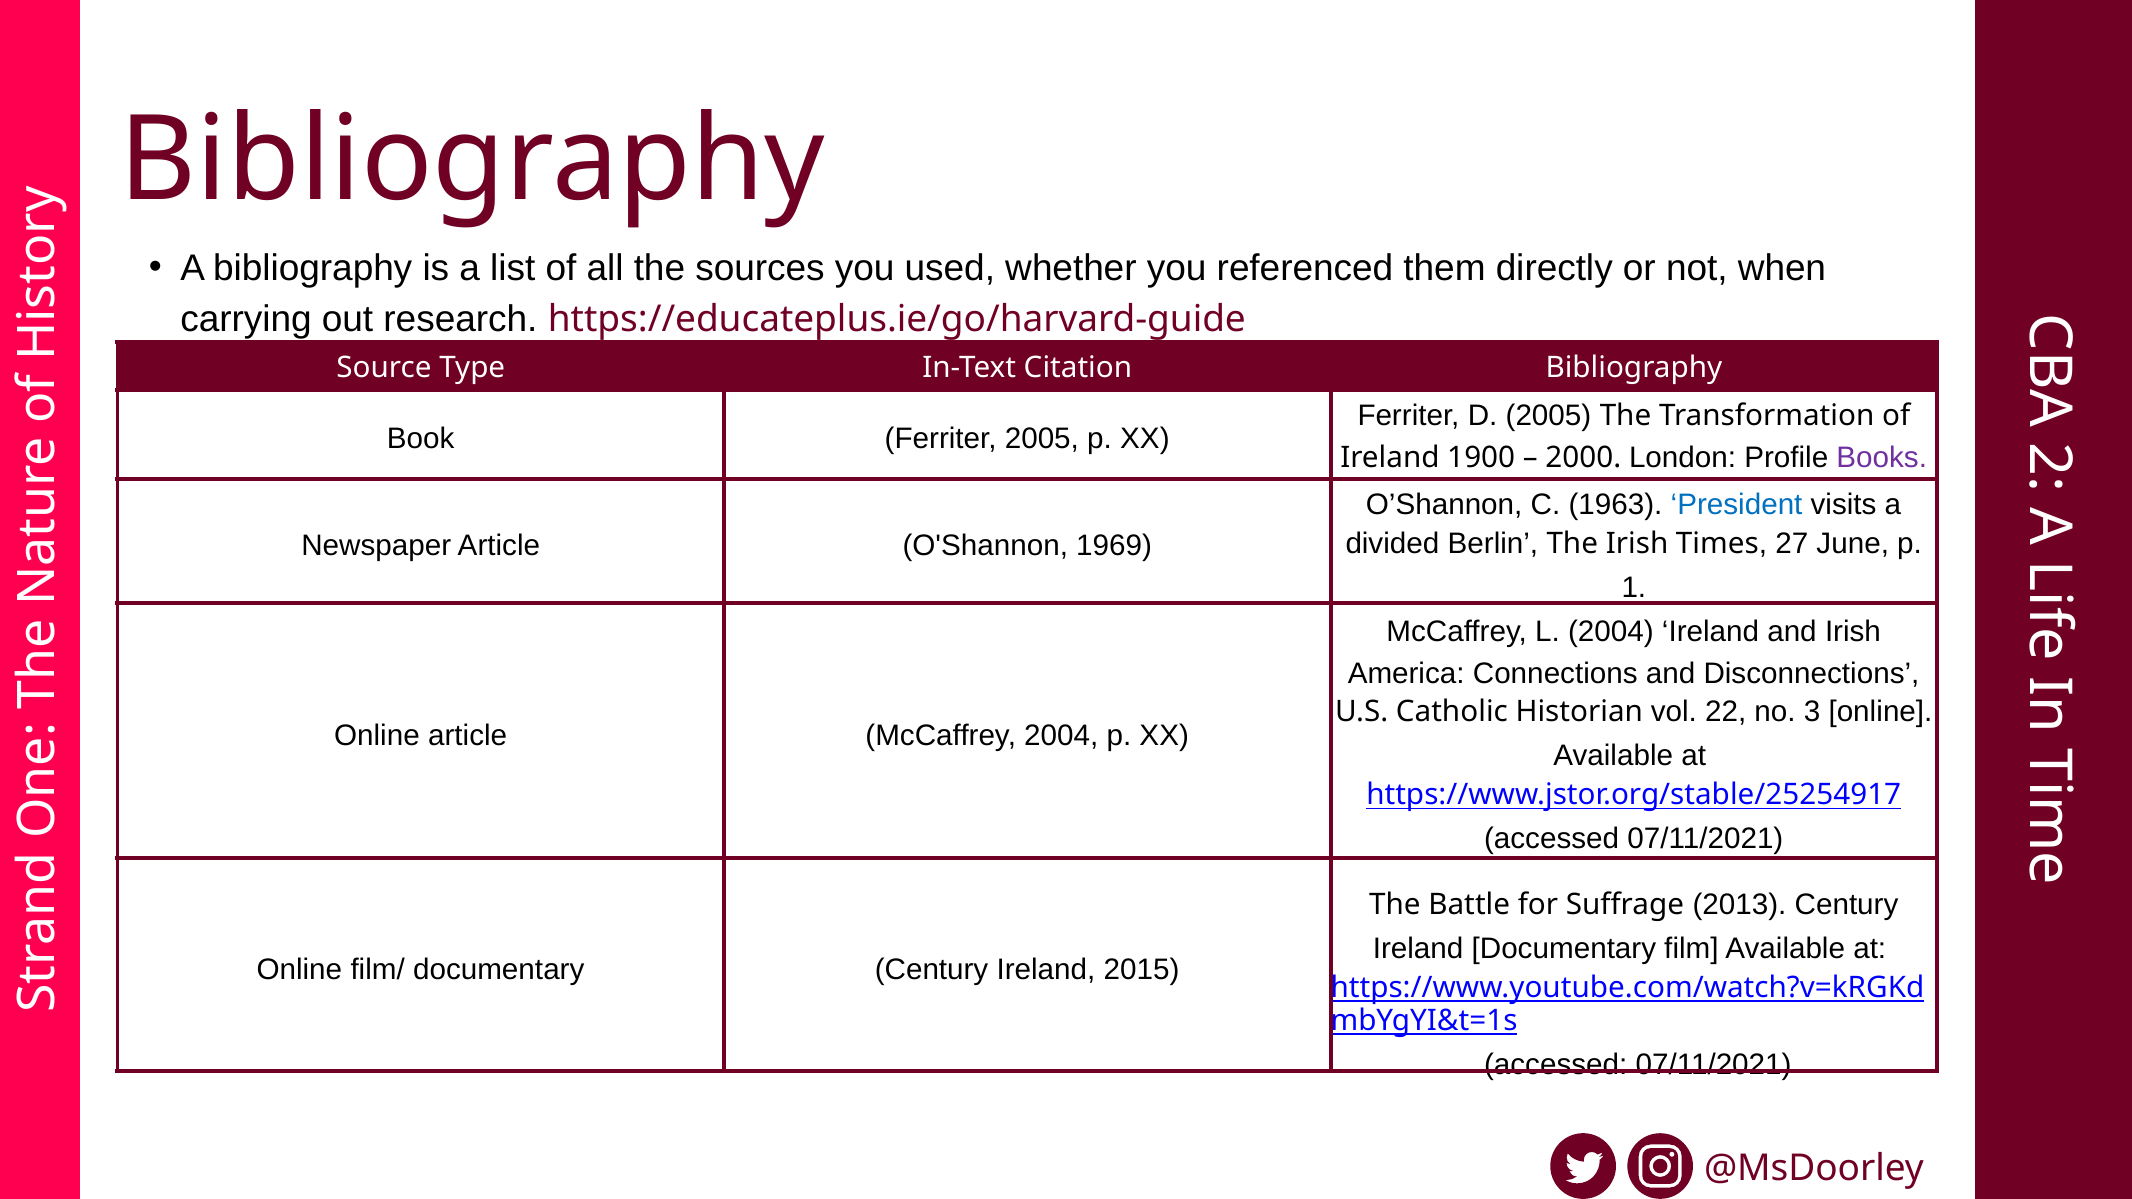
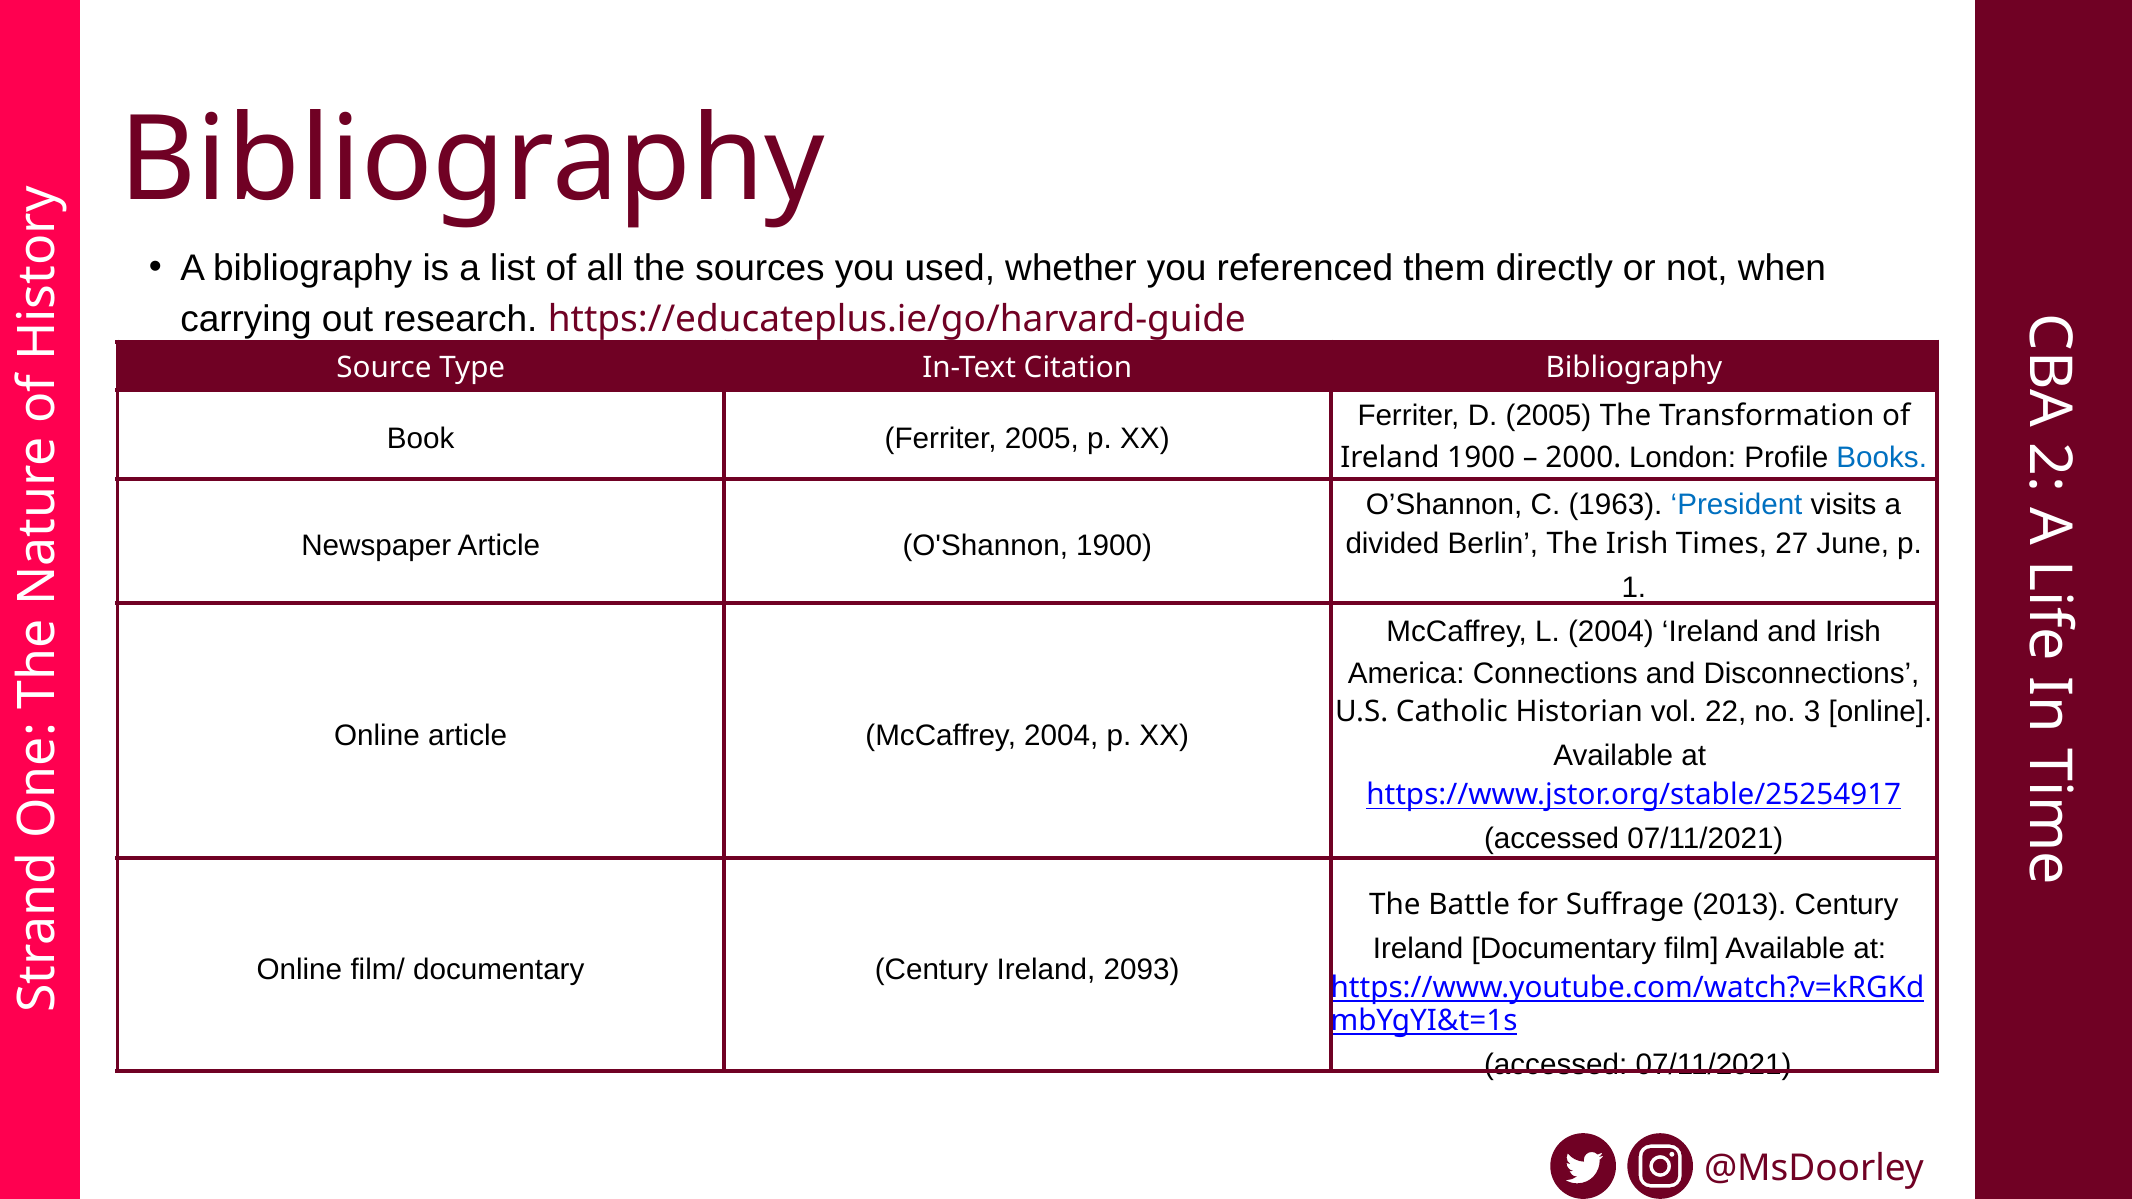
Books colour: purple -> blue
O'Shannon 1969: 1969 -> 1900
2015: 2015 -> 2093
